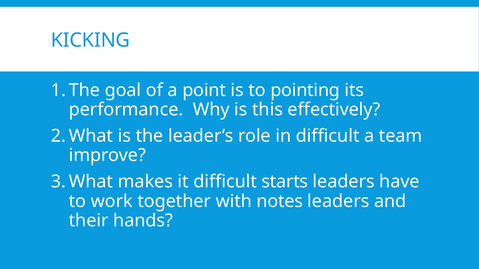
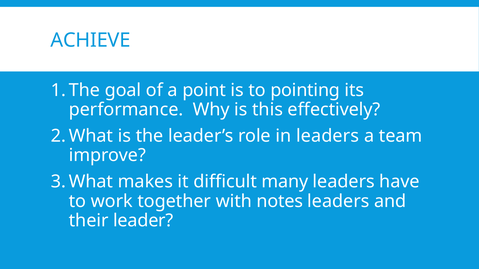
KICKING: KICKING -> ACHIEVE
in difficult: difficult -> leaders
starts: starts -> many
hands: hands -> leader
